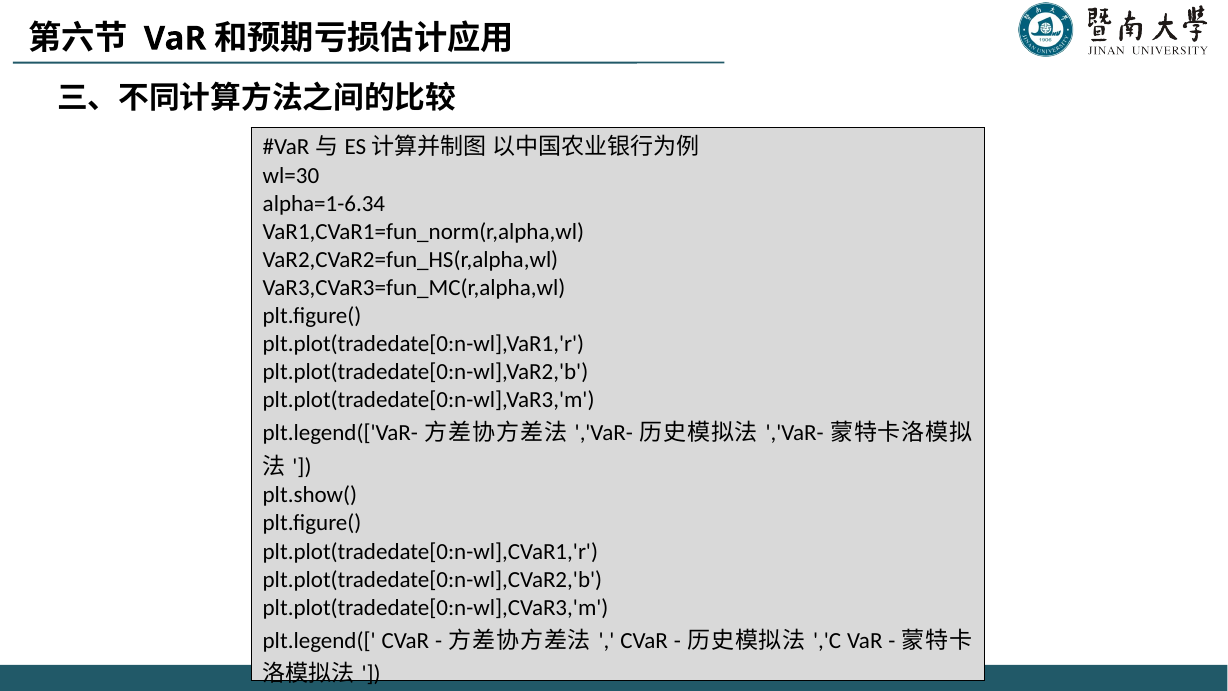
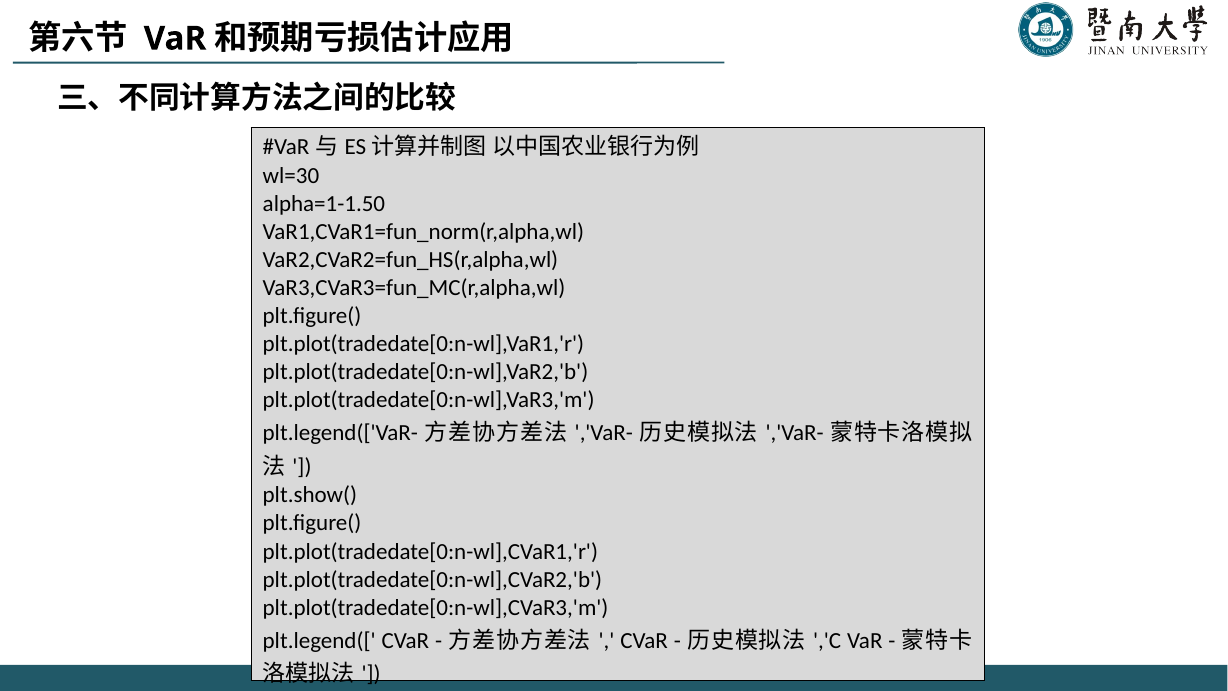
alpha=1-6.34: alpha=1-6.34 -> alpha=1-1.50
